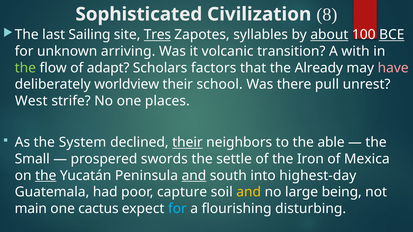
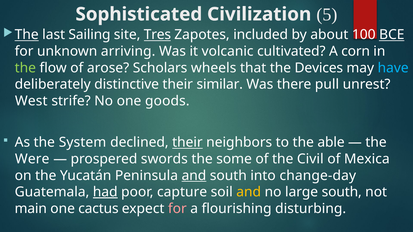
8: 8 -> 5
The at (27, 35) underline: none -> present
syllables: syllables -> included
about underline: present -> none
transition: transition -> cultivated
with: with -> corn
adapt: adapt -> arose
factors: factors -> wheels
Already: Already -> Devices
have colour: pink -> light blue
worldview: worldview -> distinctive
school: school -> similar
places: places -> goods
Small: Small -> Were
settle: settle -> some
Iron: Iron -> Civil
the at (46, 176) underline: present -> none
highest-day: highest-day -> change-day
had underline: none -> present
large being: being -> south
for at (177, 209) colour: light blue -> pink
